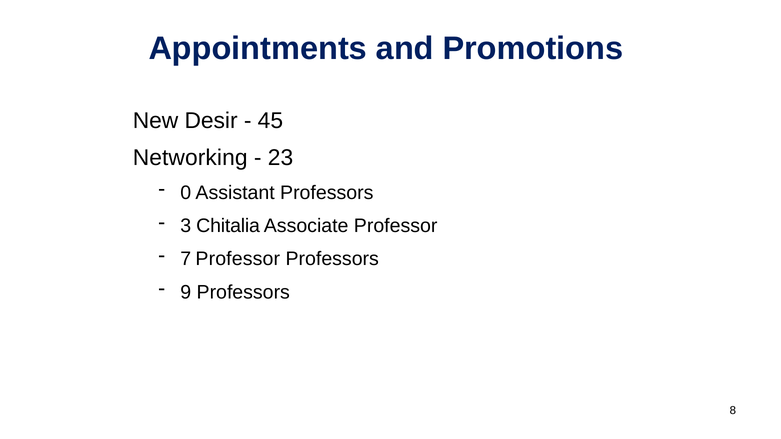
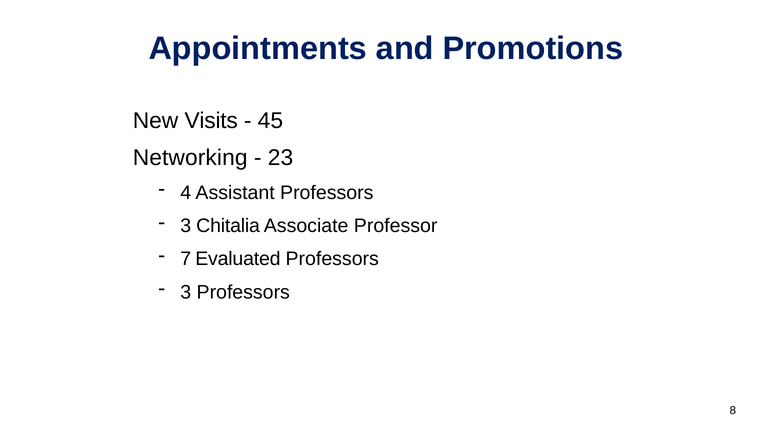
Desir: Desir -> Visits
0: 0 -> 4
7 Professor: Professor -> Evaluated
9 at (186, 292): 9 -> 3
